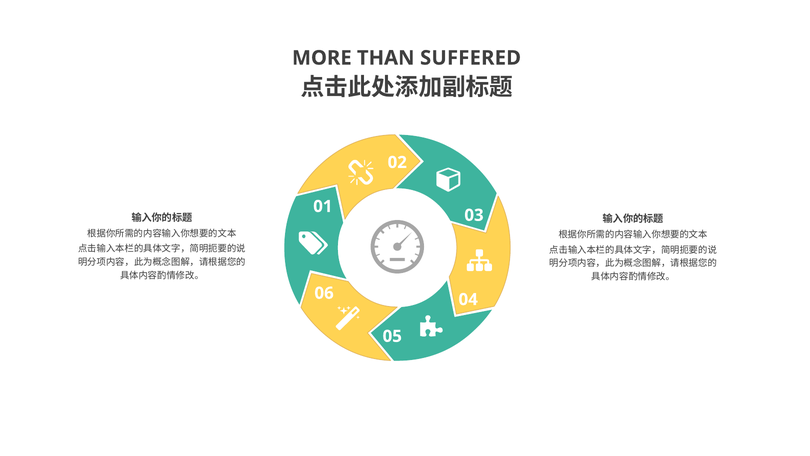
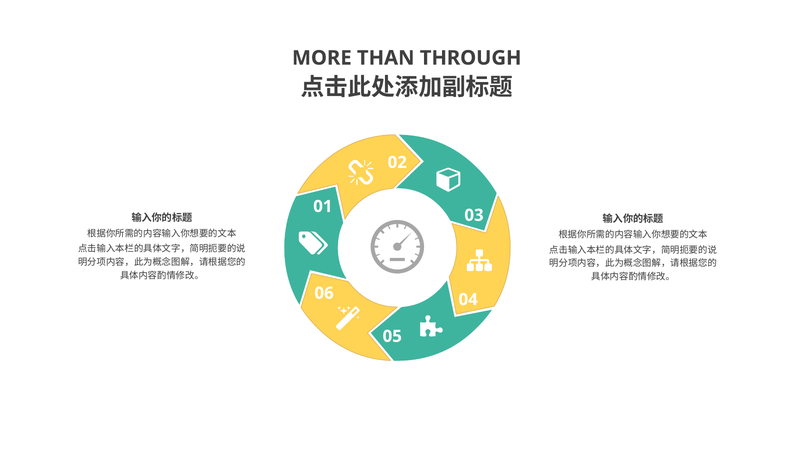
SUFFERED: SUFFERED -> THROUGH
